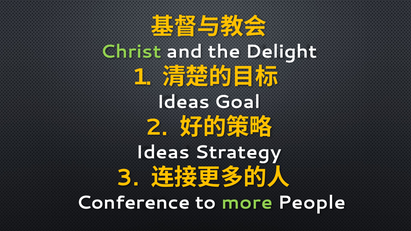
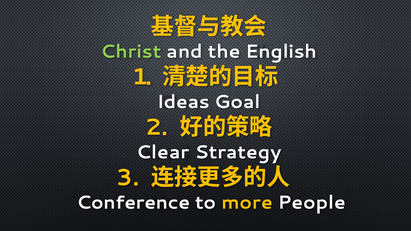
Delight: Delight -> English
Ideas at (163, 152): Ideas -> Clear
more colour: light green -> yellow
